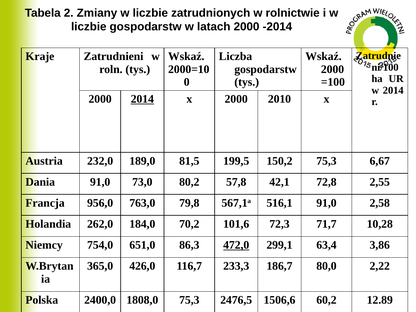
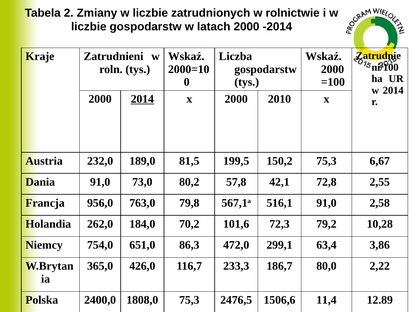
71,7: 71,7 -> 79,2
472,0 underline: present -> none
60,2: 60,2 -> 11,4
